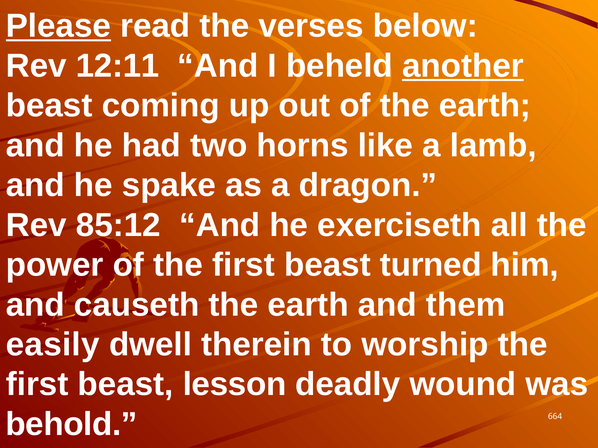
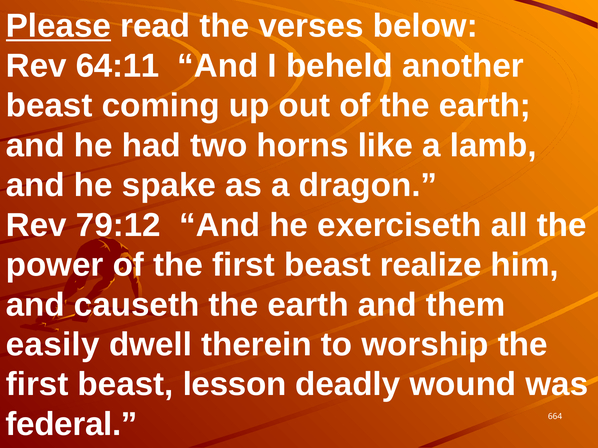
12:11: 12:11 -> 64:11
another underline: present -> none
85:12: 85:12 -> 79:12
turned: turned -> realize
behold: behold -> federal
